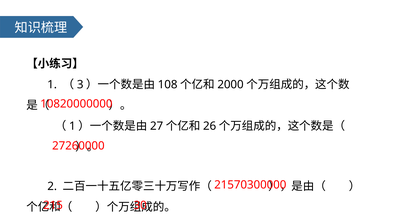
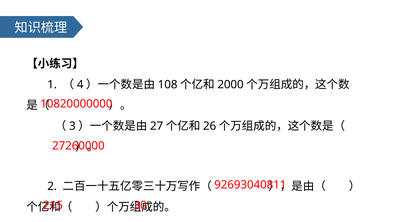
3: 3 -> 4
1 at (72, 126): 1 -> 3
21570300000: 21570300000 -> 92693040811
